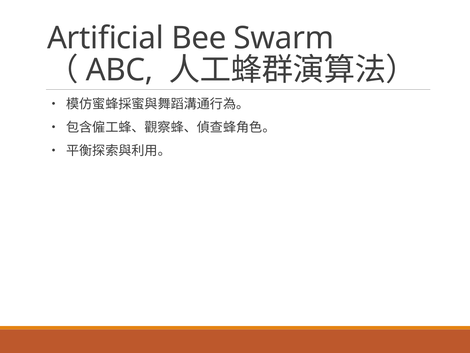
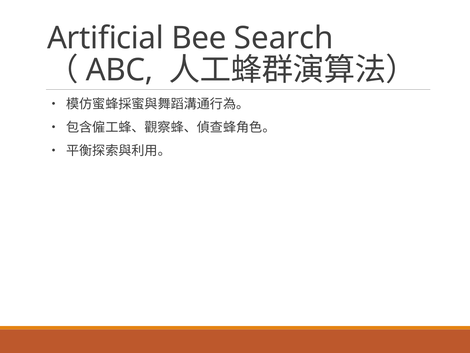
Swarm: Swarm -> Search
